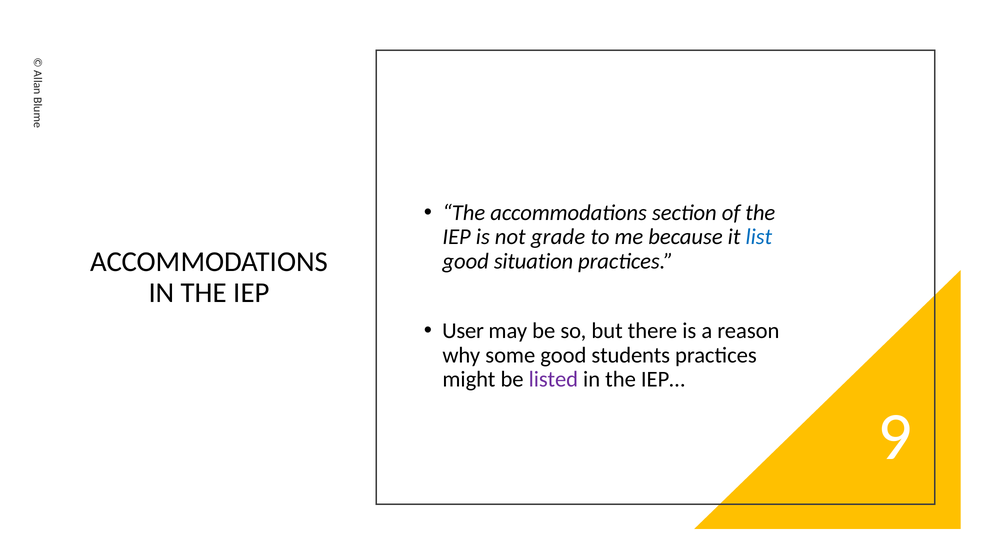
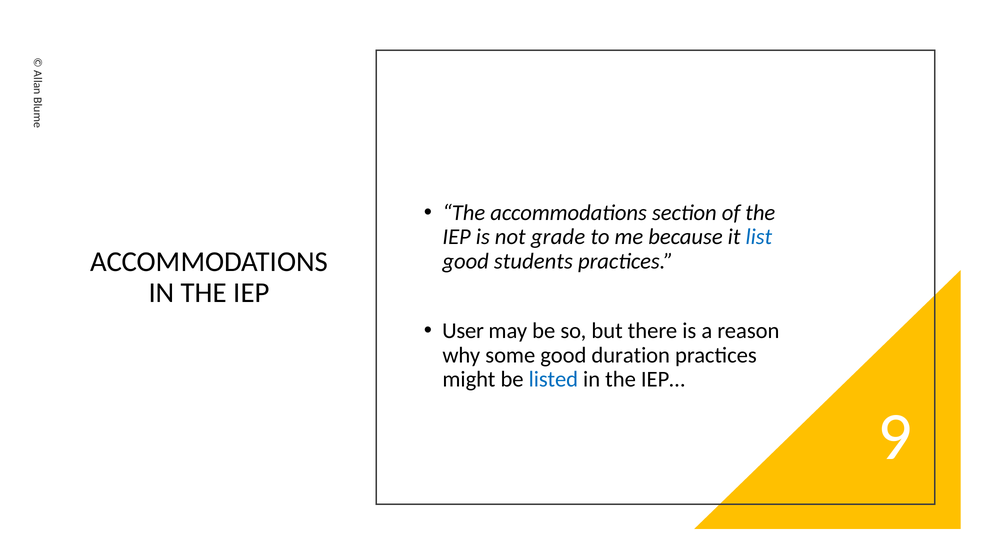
situation: situation -> students
students: students -> duration
listed colour: purple -> blue
